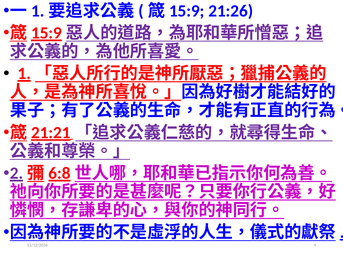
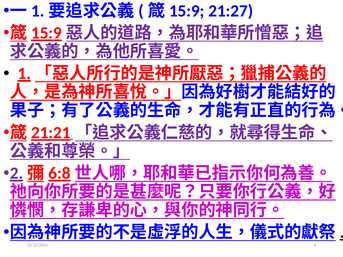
21:26: 21:26 -> 21:27
